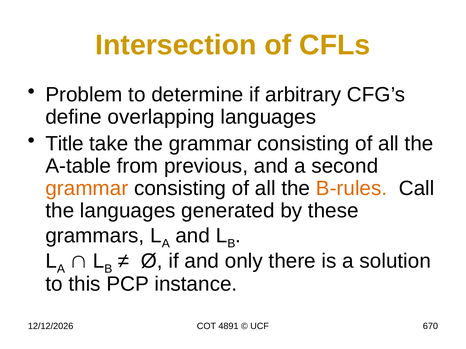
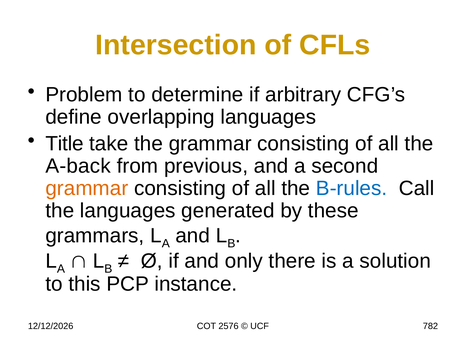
A-table: A-table -> A-back
B-rules colour: orange -> blue
4891: 4891 -> 2576
670: 670 -> 782
